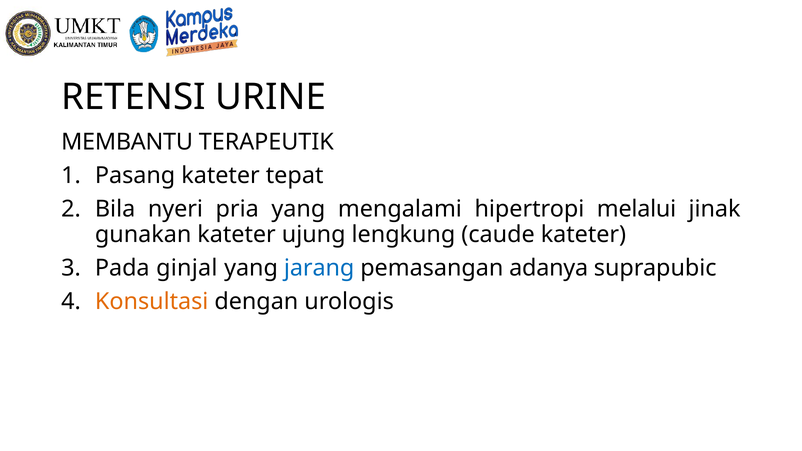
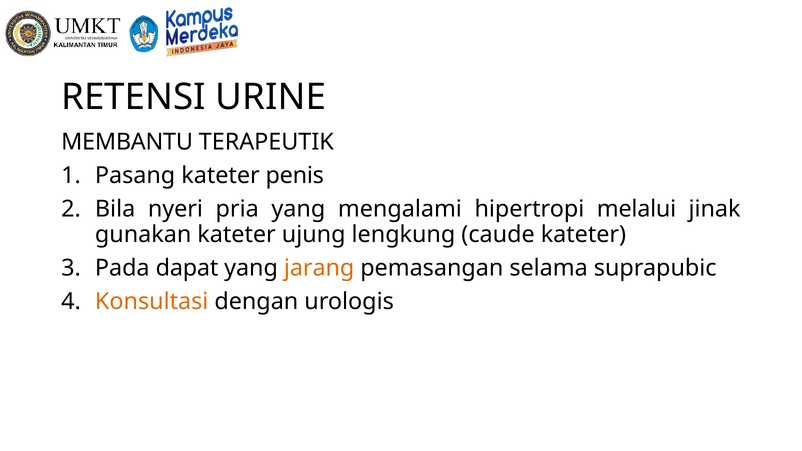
tepat: tepat -> penis
ginjal: ginjal -> dapat
jarang colour: blue -> orange
adanya: adanya -> selama
